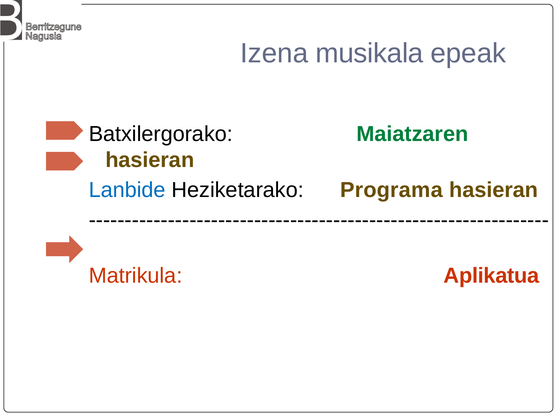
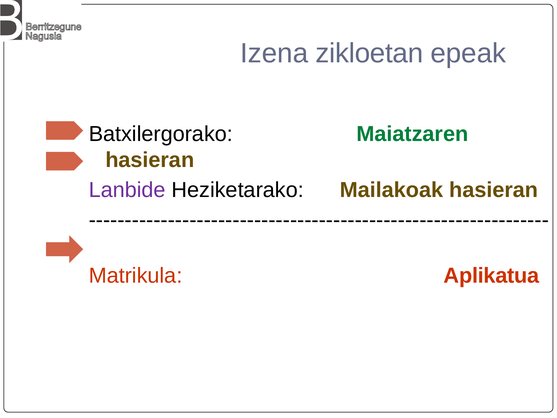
musikala: musikala -> zikloetan
Lanbide colour: blue -> purple
Programa: Programa -> Mailakoak
